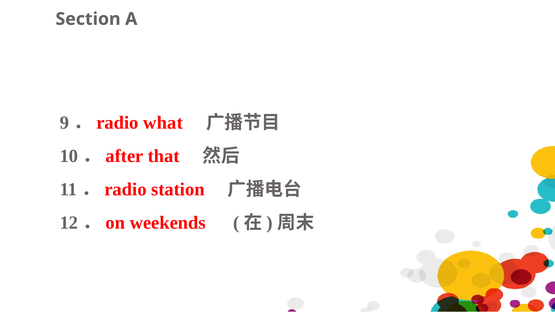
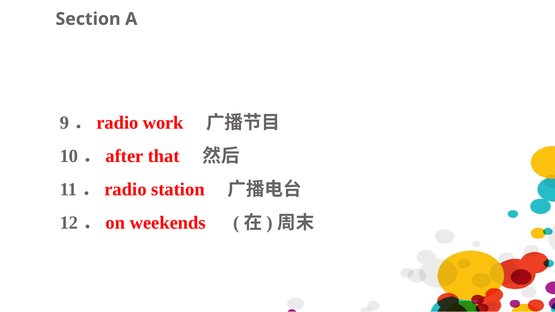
what: what -> work
